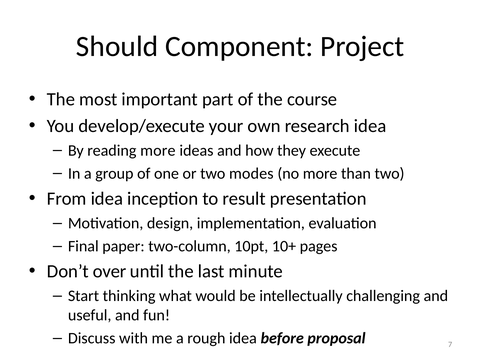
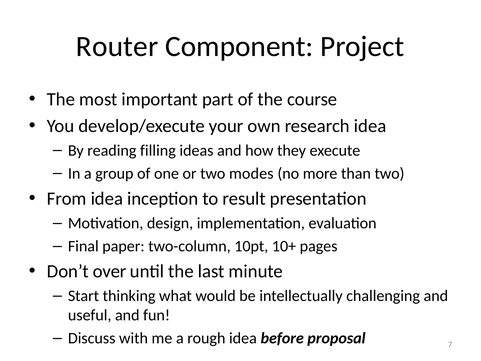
Should: Should -> Router
reading more: more -> filling
